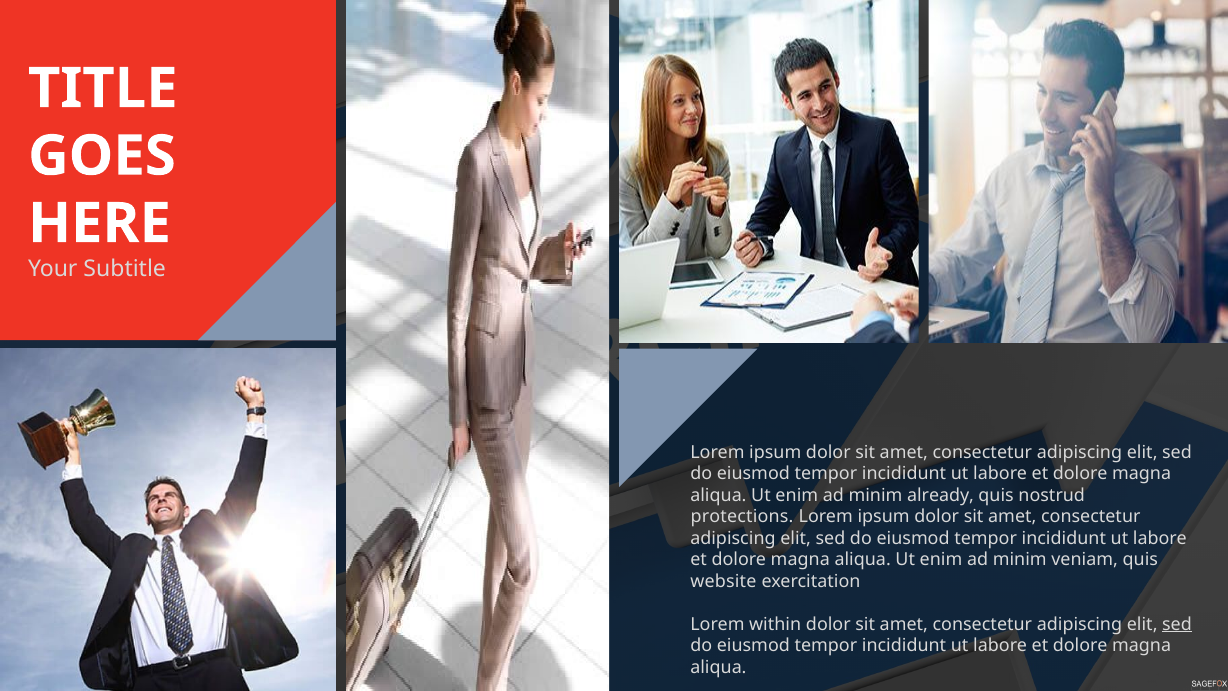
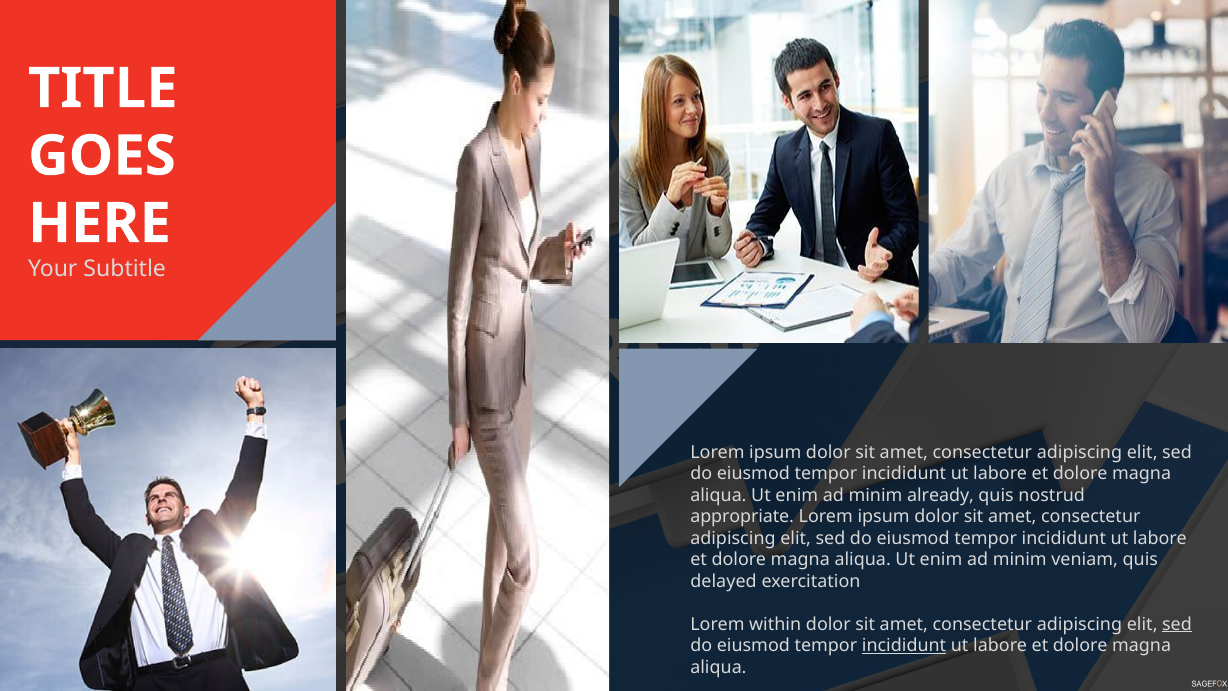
protections: protections -> appropriate
website: website -> delayed
incididunt at (904, 646) underline: none -> present
